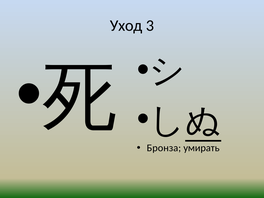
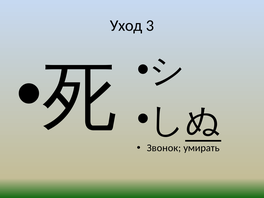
Бронза: Бронза -> Звонок
